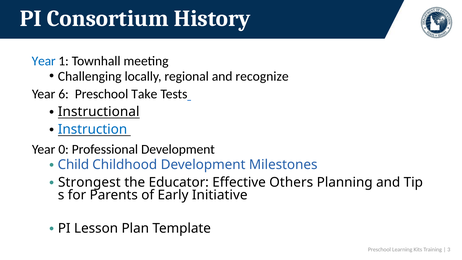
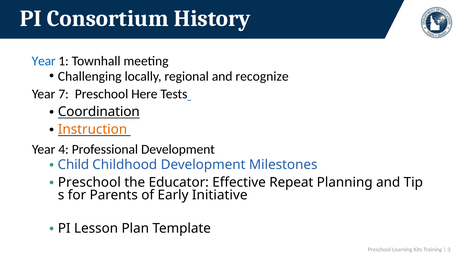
6: 6 -> 7
Take: Take -> Here
Instructional: Instructional -> Coordination
Instruction colour: blue -> orange
0: 0 -> 4
Strongest at (89, 182): Strongest -> Preschool
Others: Others -> Repeat
